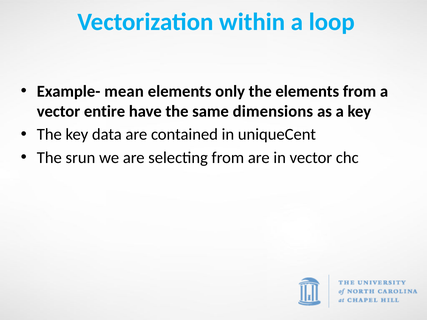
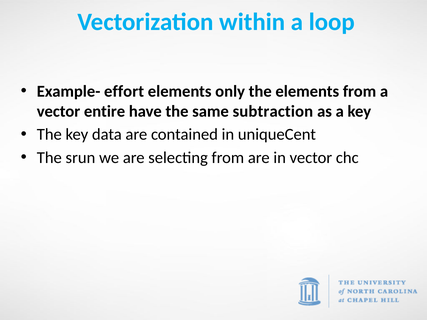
mean: mean -> effort
dimensions: dimensions -> subtraction
